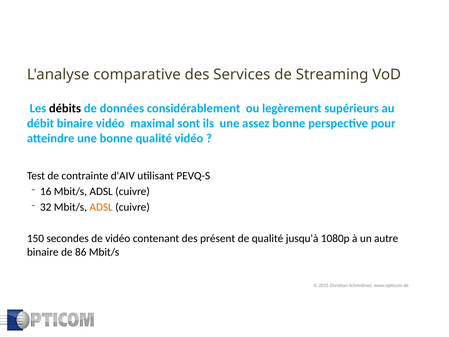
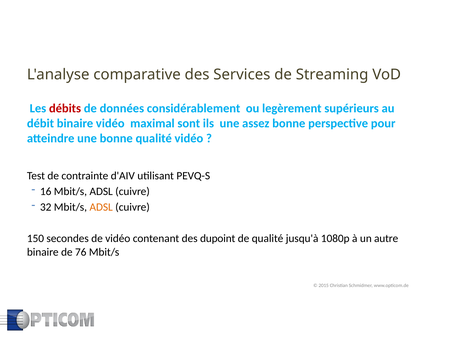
débits colour: black -> red
présent: présent -> dupoint
86: 86 -> 76
